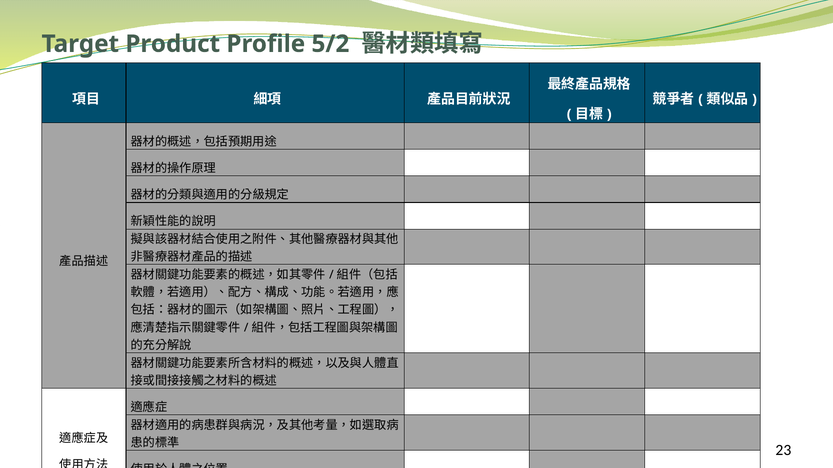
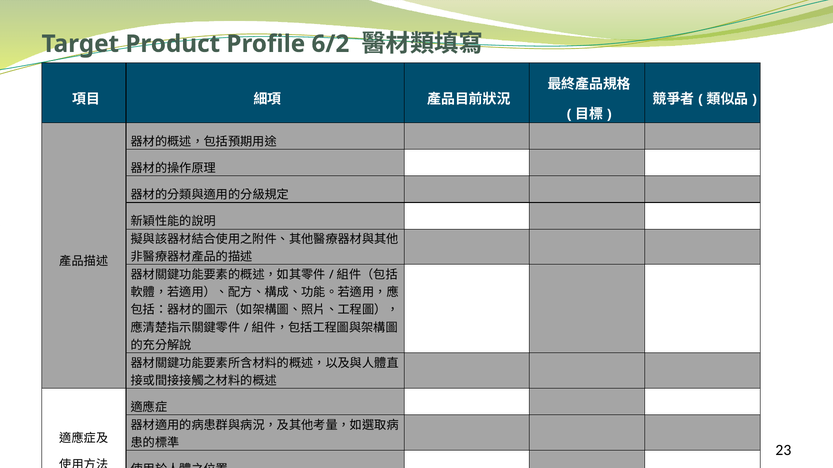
5/2: 5/2 -> 6/2
